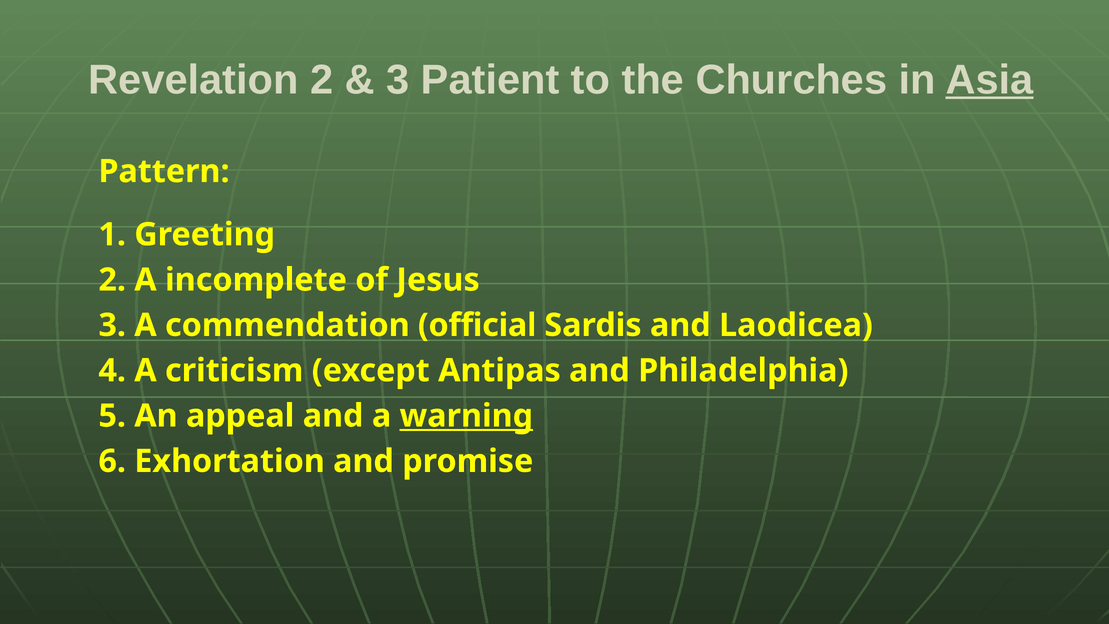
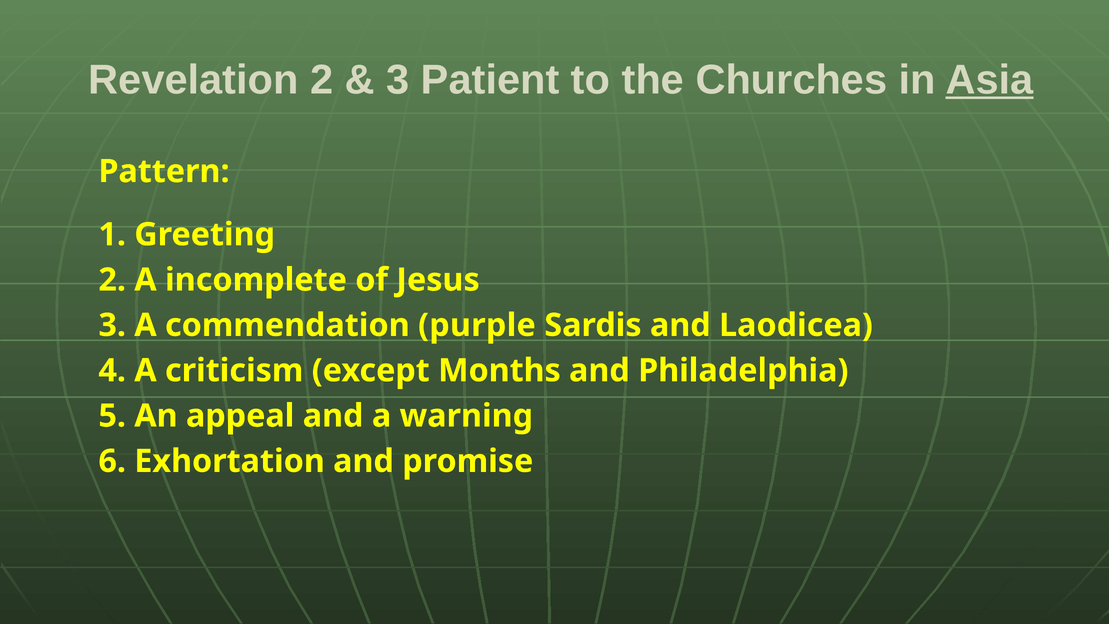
official: official -> purple
Antipas: Antipas -> Months
warning underline: present -> none
